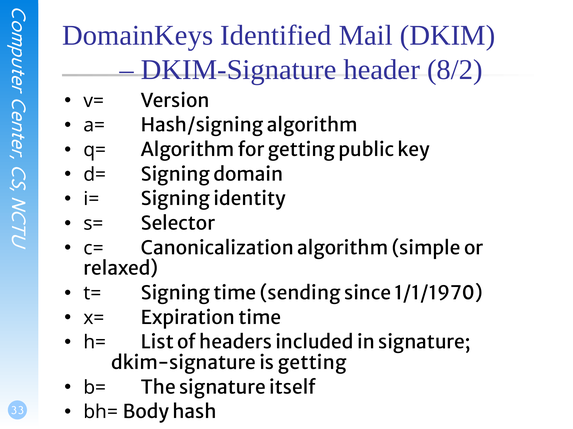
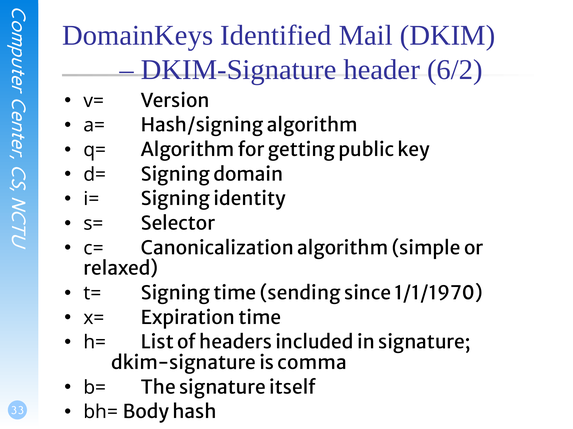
8/2: 8/2 -> 6/2
is getting: getting -> comma
